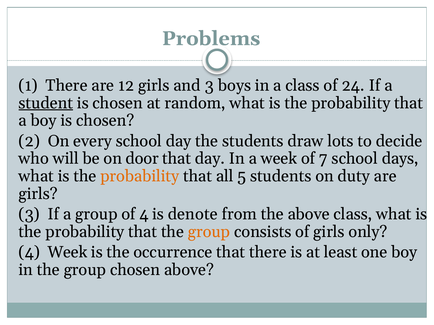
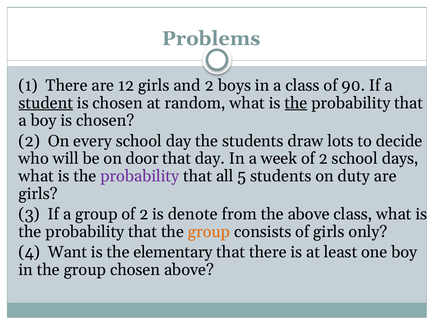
and 3: 3 -> 2
24: 24 -> 90
the at (296, 103) underline: none -> present
week of 7: 7 -> 2
probability at (140, 176) colour: orange -> purple
group of 4: 4 -> 2
4 Week: Week -> Want
occurrence: occurrence -> elementary
